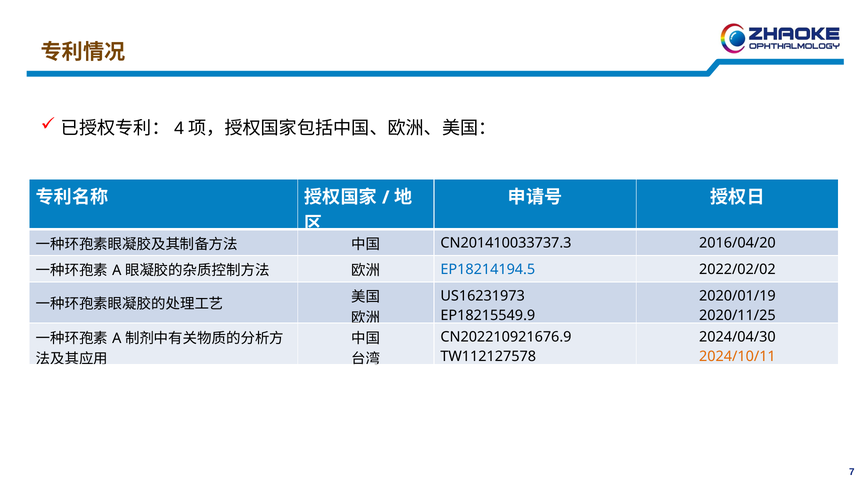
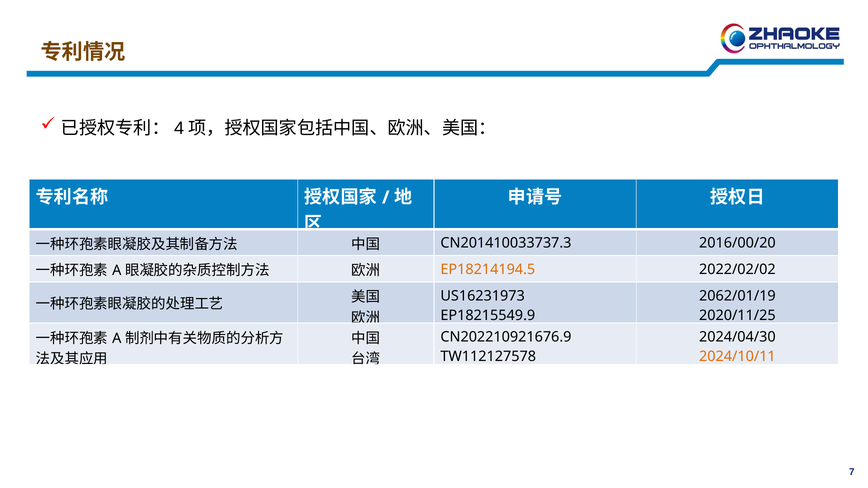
2016/04/20: 2016/04/20 -> 2016/00/20
EP18214194.5 colour: blue -> orange
2020/01/19: 2020/01/19 -> 2062/01/19
